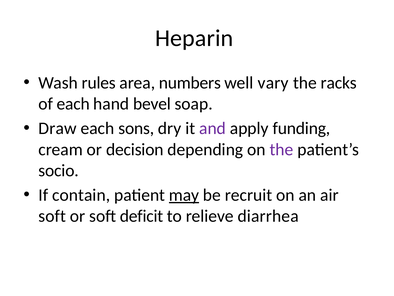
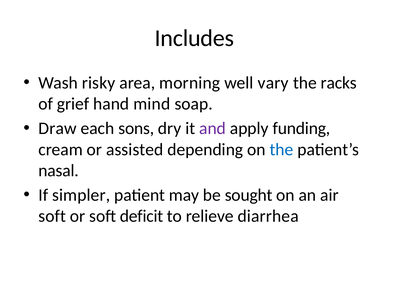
Heparin: Heparin -> Includes
rules: rules -> risky
numbers: numbers -> morning
of each: each -> grief
bevel: bevel -> mind
decision: decision -> assisted
the at (281, 149) colour: purple -> blue
socio: socio -> nasal
contain: contain -> simpler
may underline: present -> none
recruit: recruit -> sought
